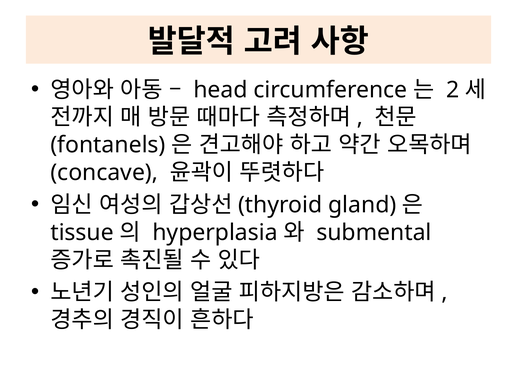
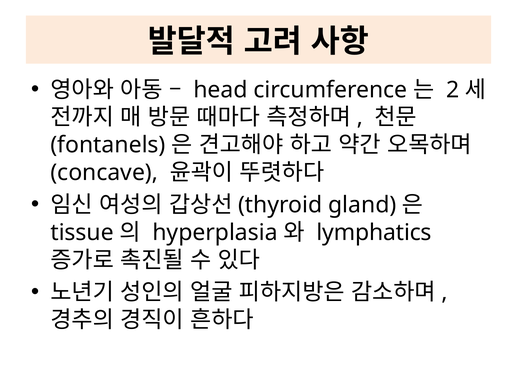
submental: submental -> lymphatics
